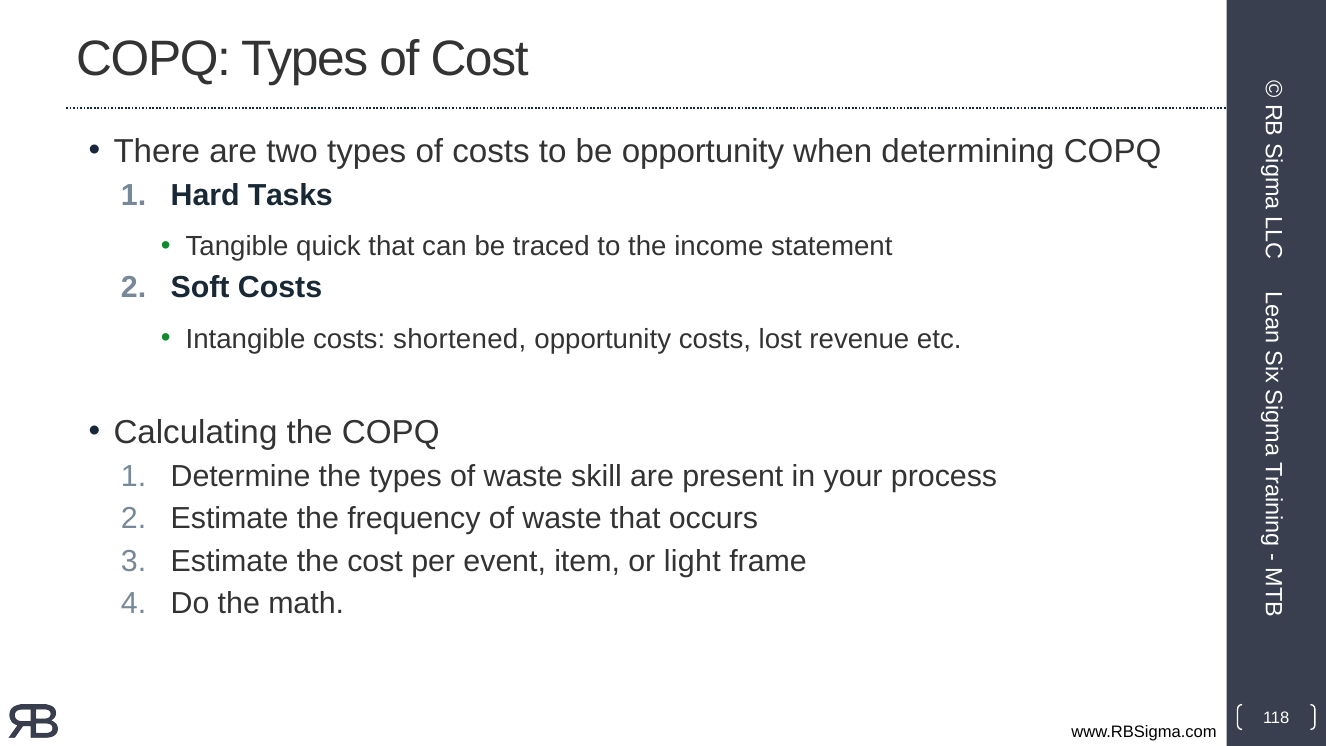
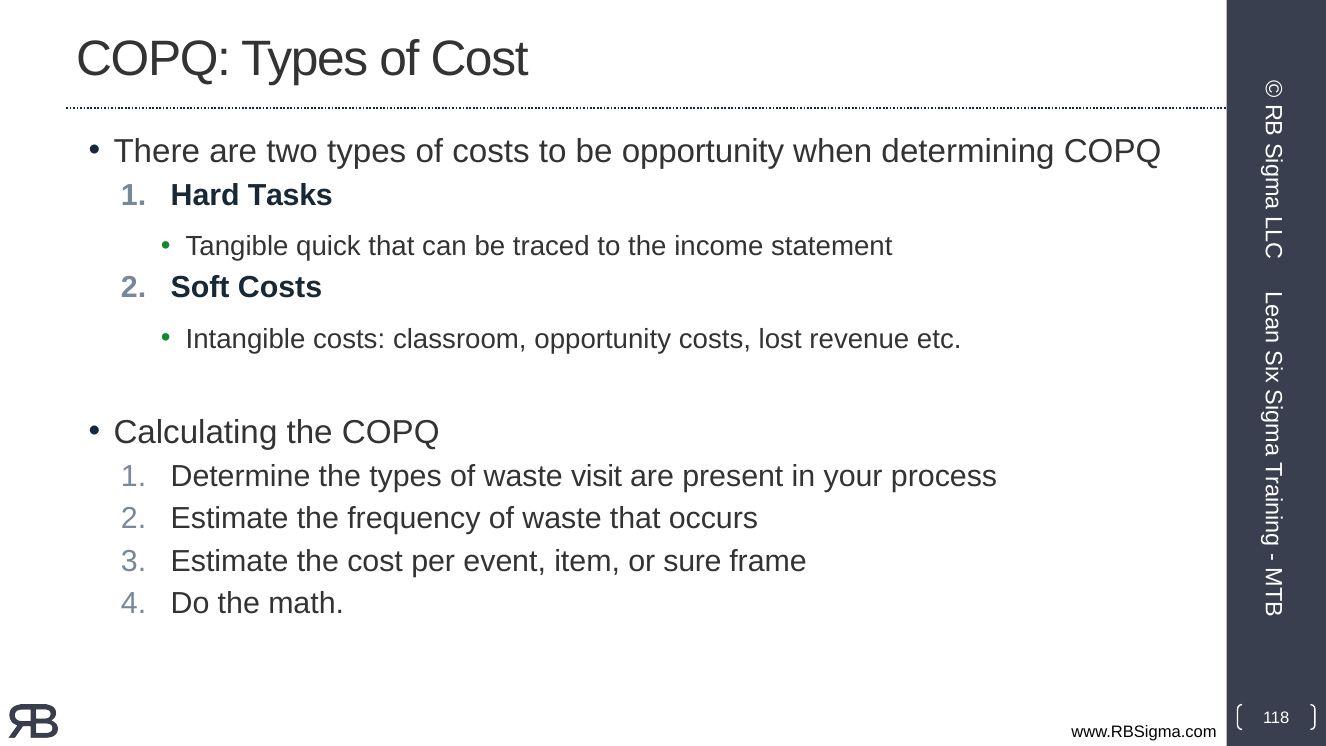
shortened: shortened -> classroom
skill: skill -> visit
light: light -> sure
